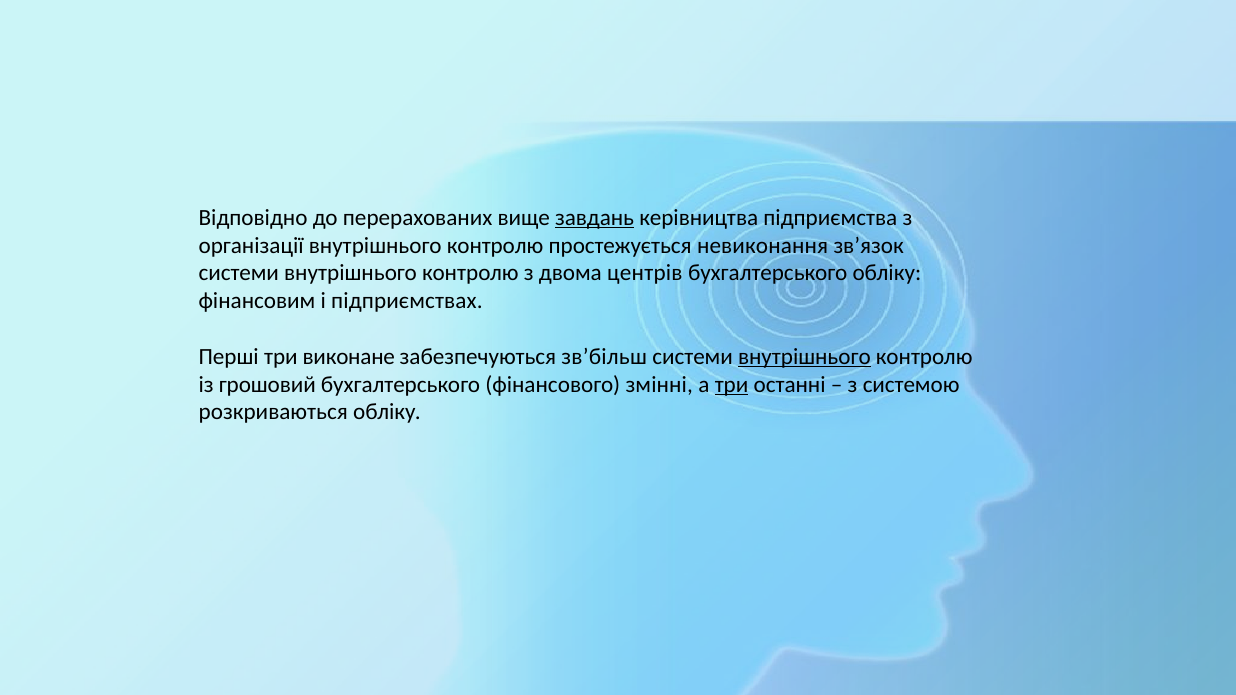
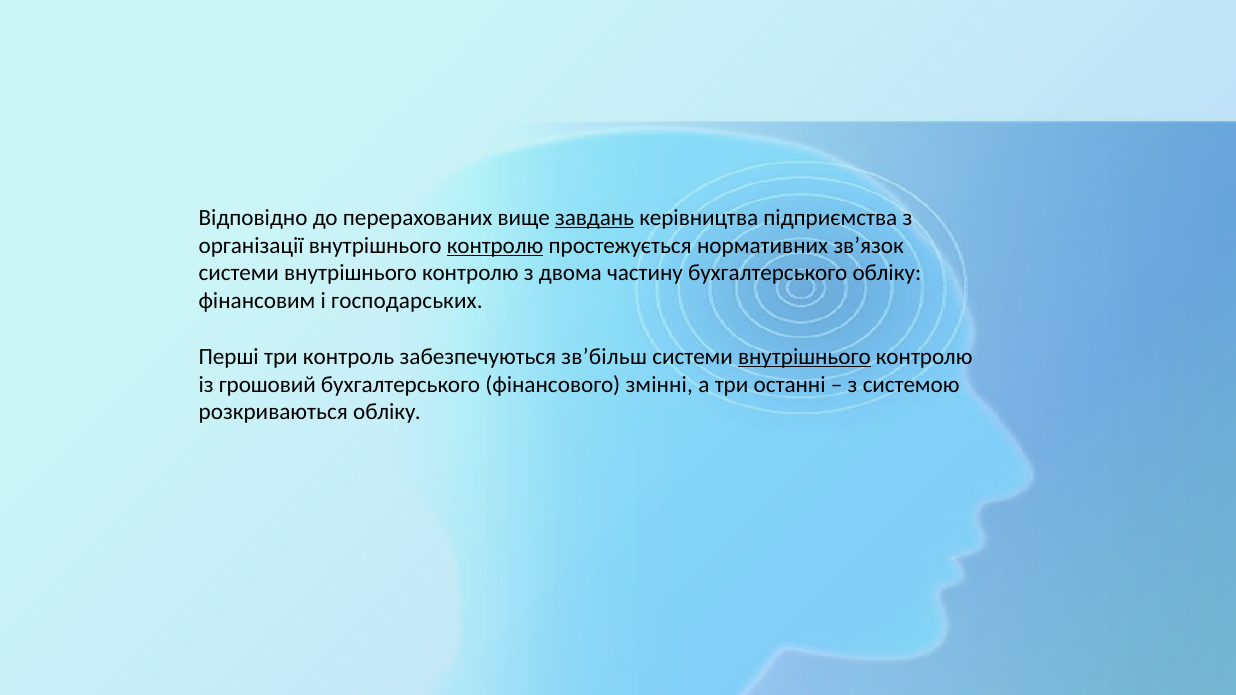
контролю at (495, 245) underline: none -> present
невиконання: невиконання -> нормативних
центрів: центрів -> частину
підприємствах: підприємствах -> господарських
виконане: виконане -> контроль
три at (732, 385) underline: present -> none
